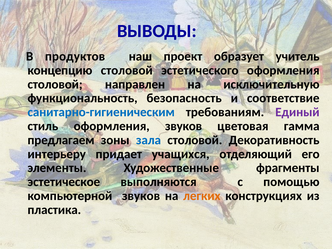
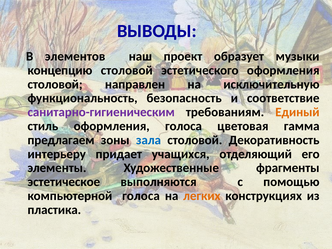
продуктов: продуктов -> элементов
учитель: учитель -> музыки
санитарно-гигиеническим colour: blue -> purple
Единый colour: purple -> orange
оформления звуков: звуков -> голоса
компьютерной звуков: звуков -> голоса
